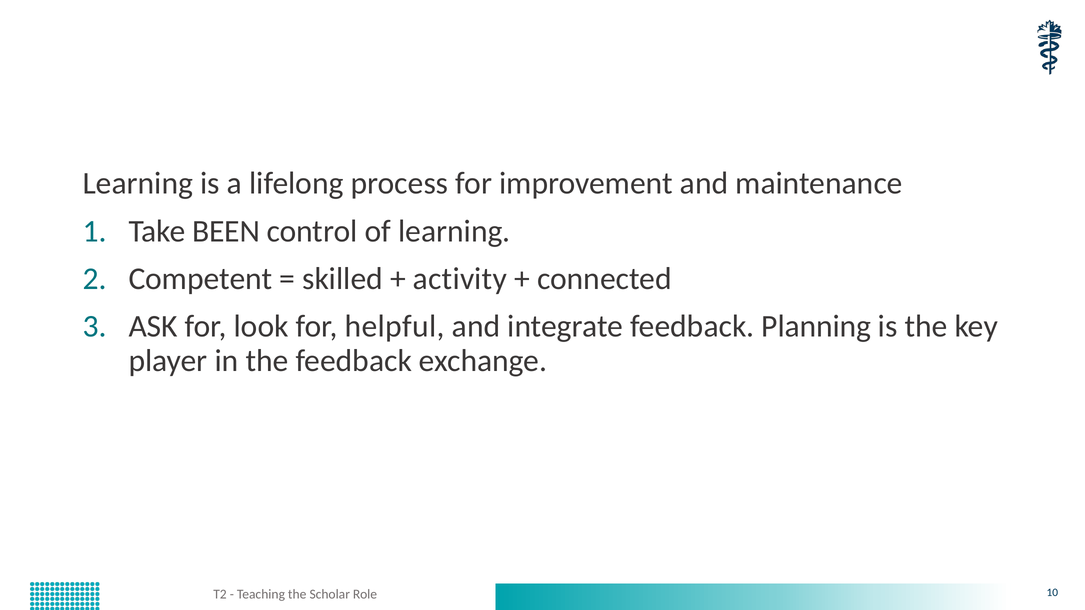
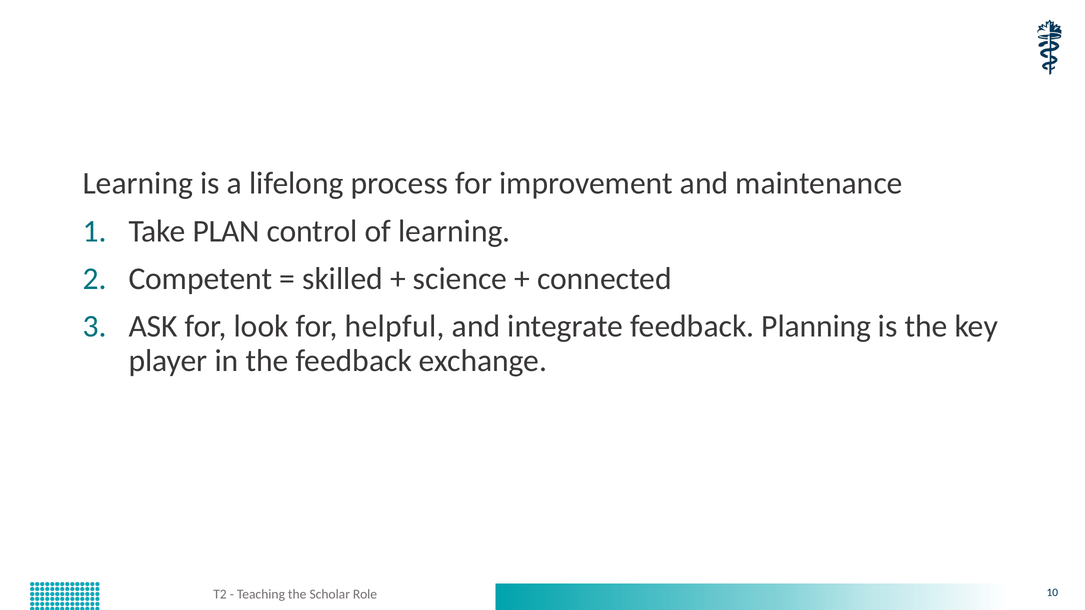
BEEN: BEEN -> PLAN
activity: activity -> science
